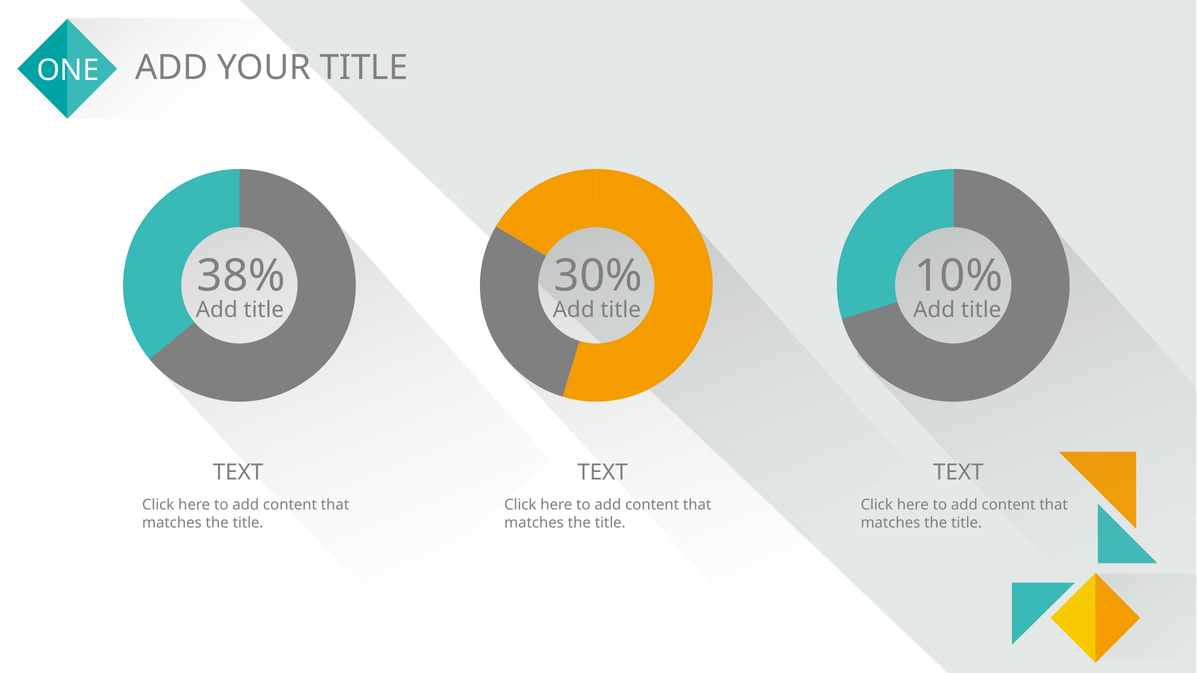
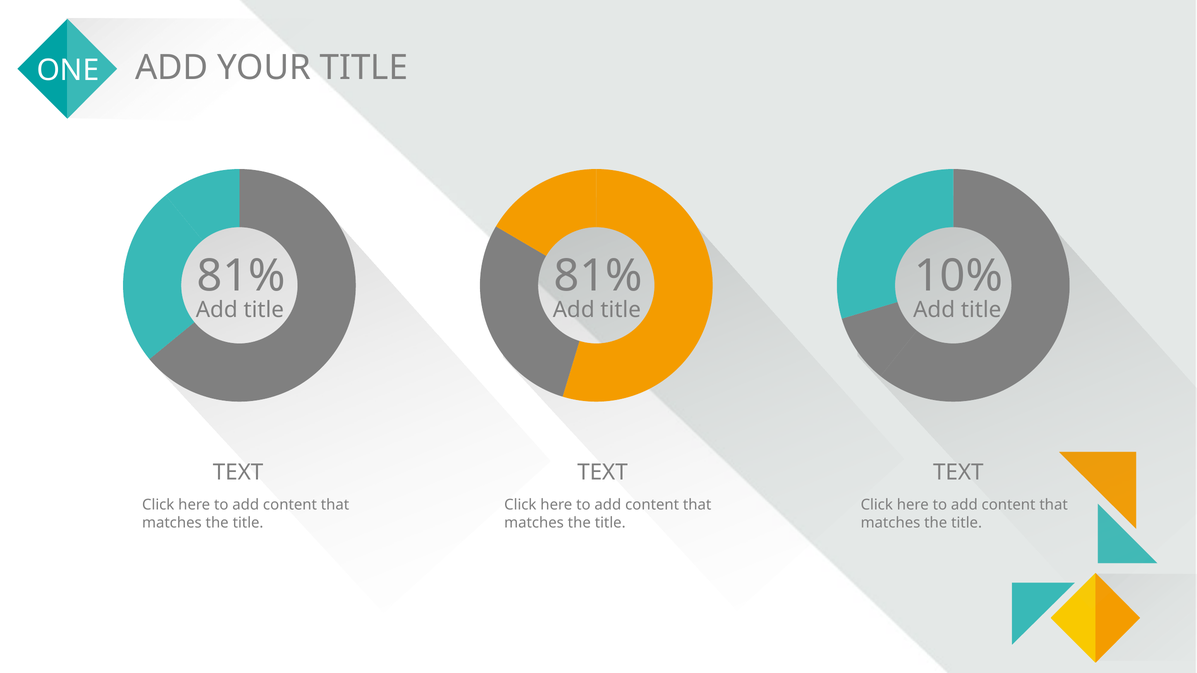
38% at (241, 276): 38% -> 81%
30% at (598, 276): 30% -> 81%
